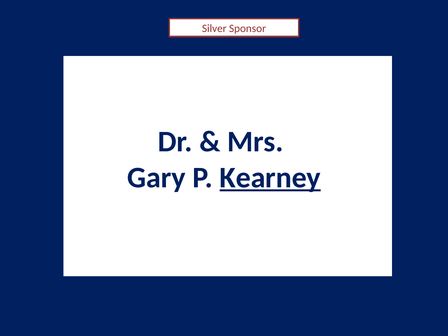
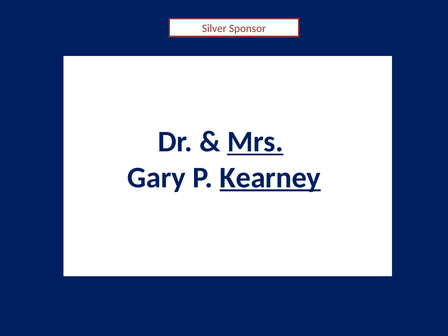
Mrs underline: none -> present
